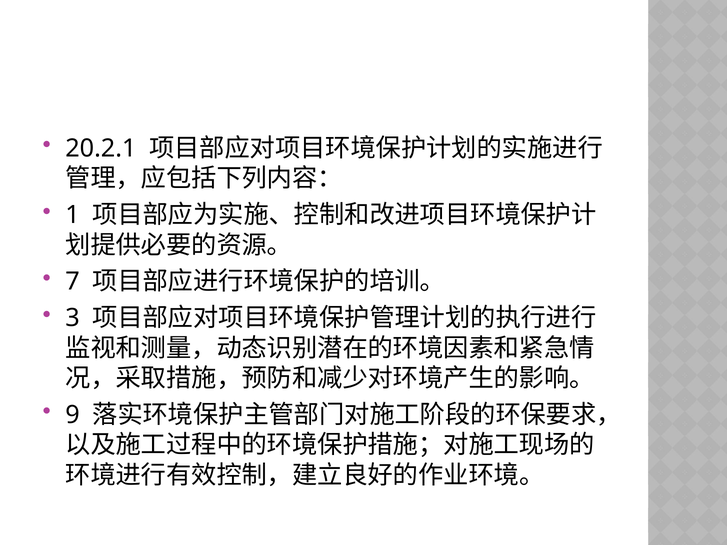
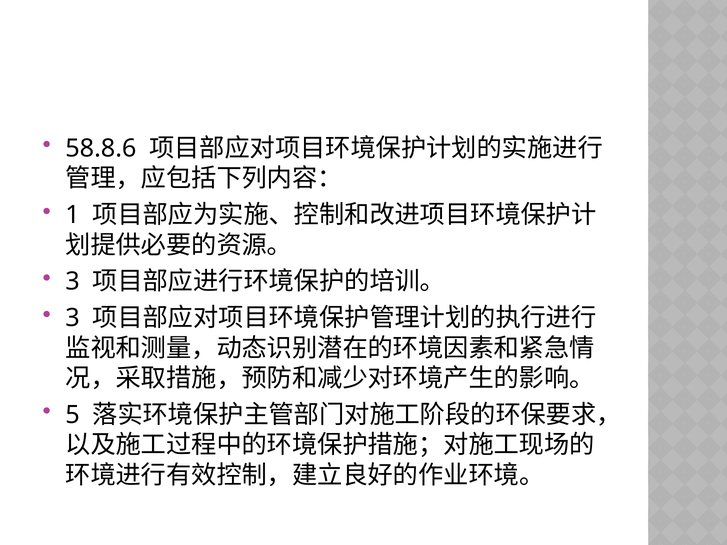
20.2.1: 20.2.1 -> 58.8.6
7 at (73, 282): 7 -> 3
9: 9 -> 5
